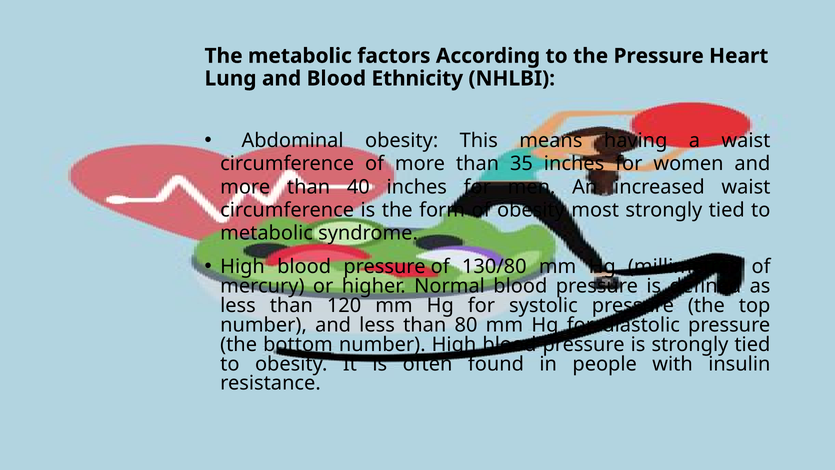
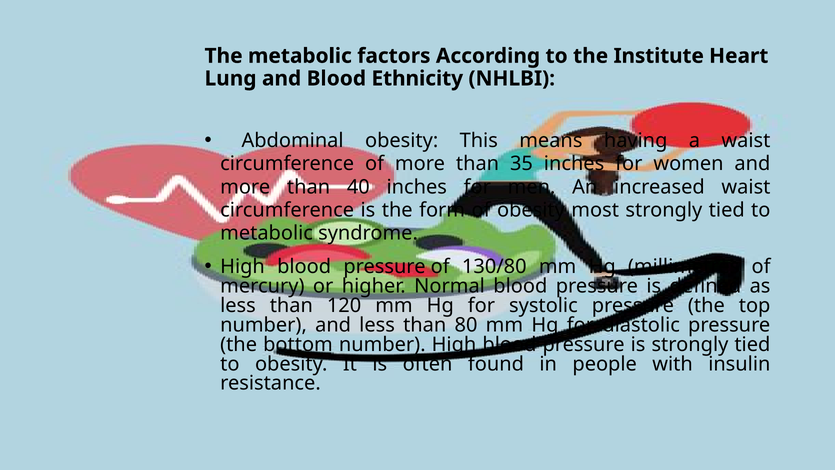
the Pressure: Pressure -> Institute
